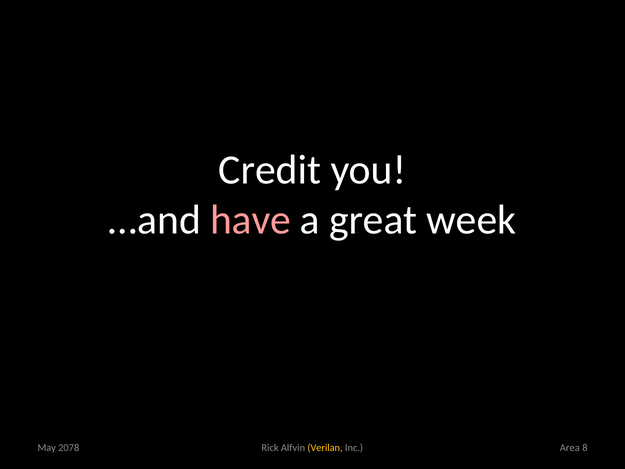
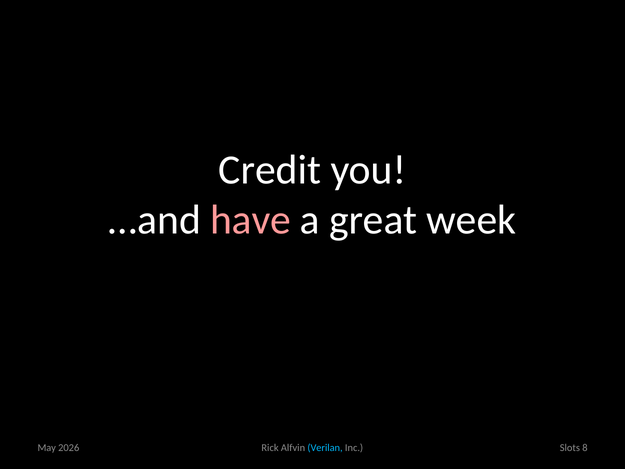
2078: 2078 -> 2026
Verilan colour: yellow -> light blue
Area: Area -> Slots
